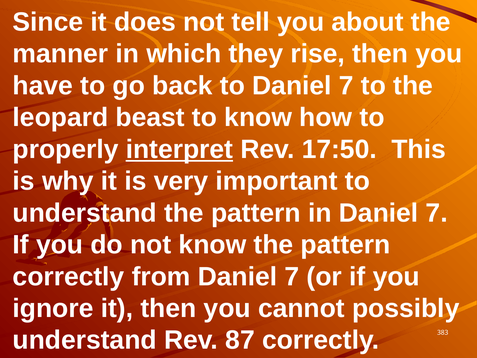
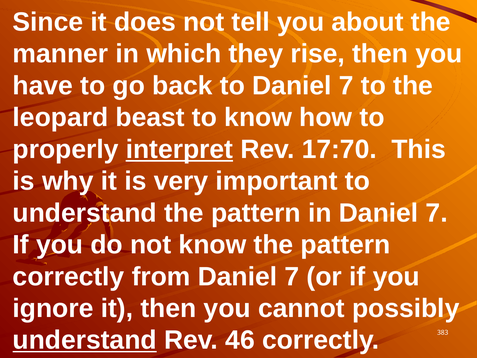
17:50: 17:50 -> 17:70
understand at (85, 340) underline: none -> present
87: 87 -> 46
